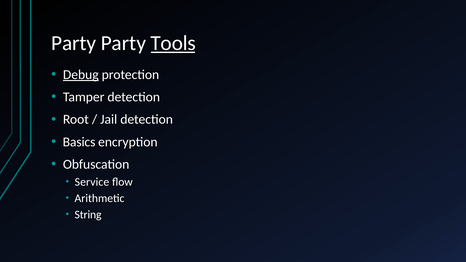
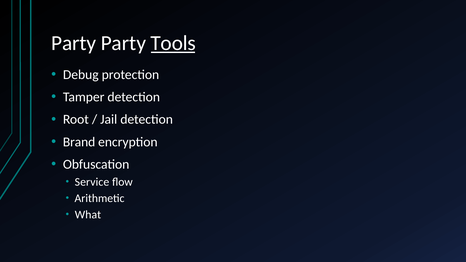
Debug underline: present -> none
Basics: Basics -> Brand
String: String -> What
